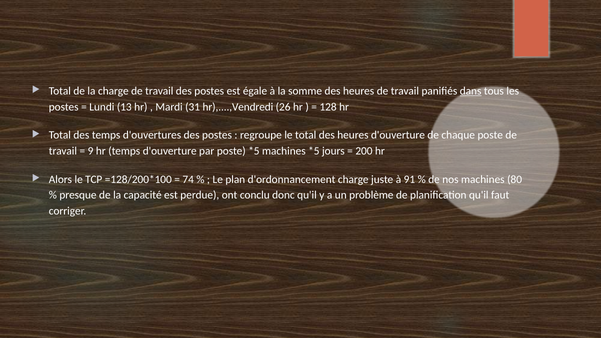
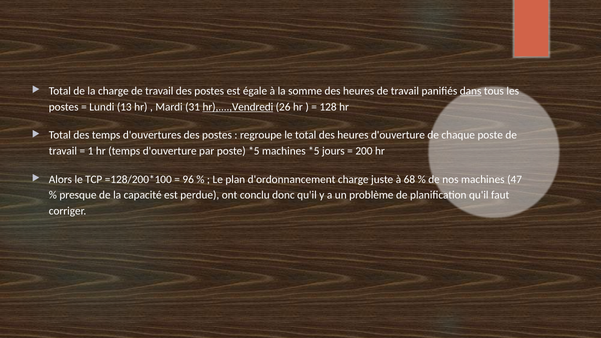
hr),....,Vendredi underline: none -> present
9: 9 -> 1
74: 74 -> 96
91: 91 -> 68
80: 80 -> 47
